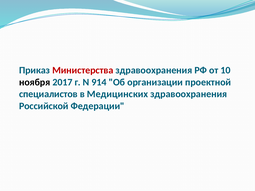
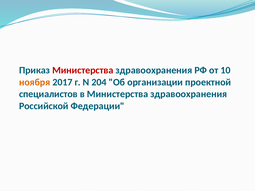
ноября colour: black -> orange
914: 914 -> 204
в Медицинских: Медицинских -> Министерства
